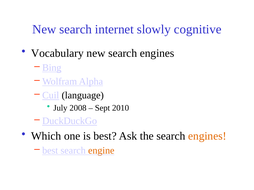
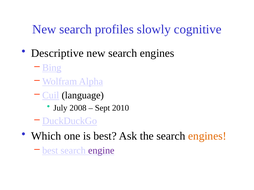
internet: internet -> profiles
Vocabulary: Vocabulary -> Descriptive
engine colour: orange -> purple
